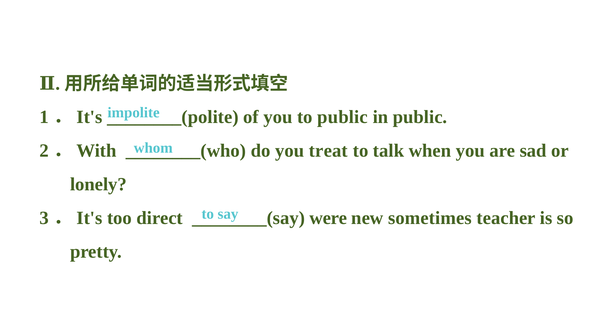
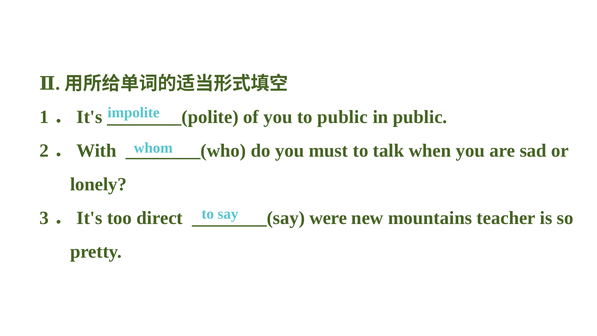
treat: treat -> must
sometimes: sometimes -> mountains
